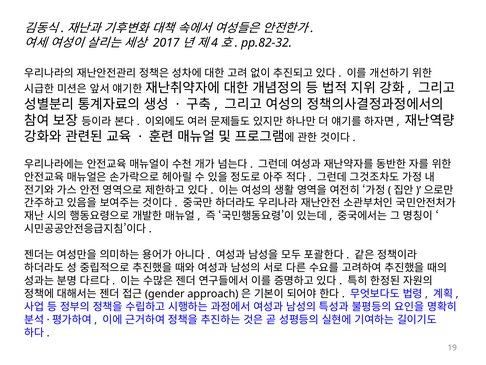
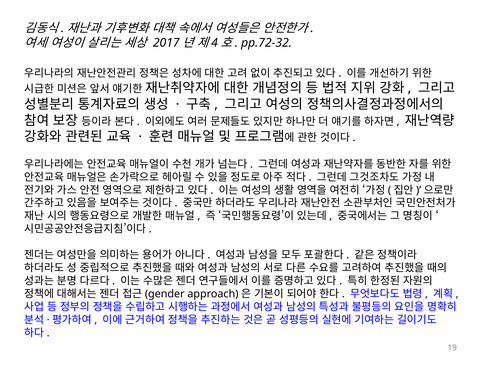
pp.82-32: pp.82-32 -> pp.72-32
